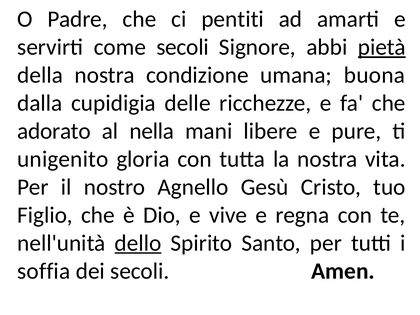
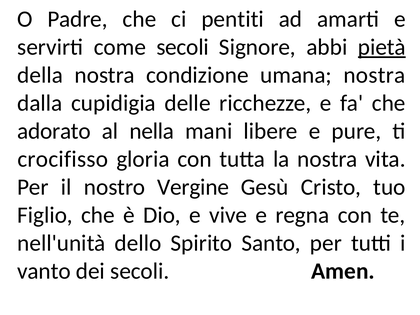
umana buona: buona -> nostra
unigenito: unigenito -> crocifisso
Agnello: Agnello -> Vergine
dello underline: present -> none
soffia: soffia -> vanto
